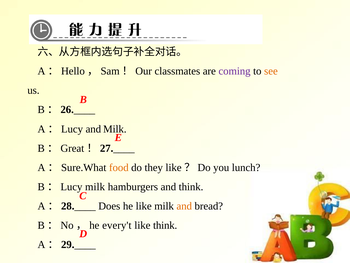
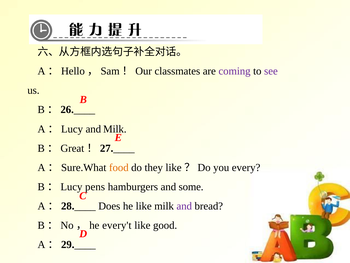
see colour: orange -> purple
lunch: lunch -> every
B：Lucy milk: milk -> pens
and think: think -> some
and at (184, 206) colour: orange -> purple
like think: think -> good
